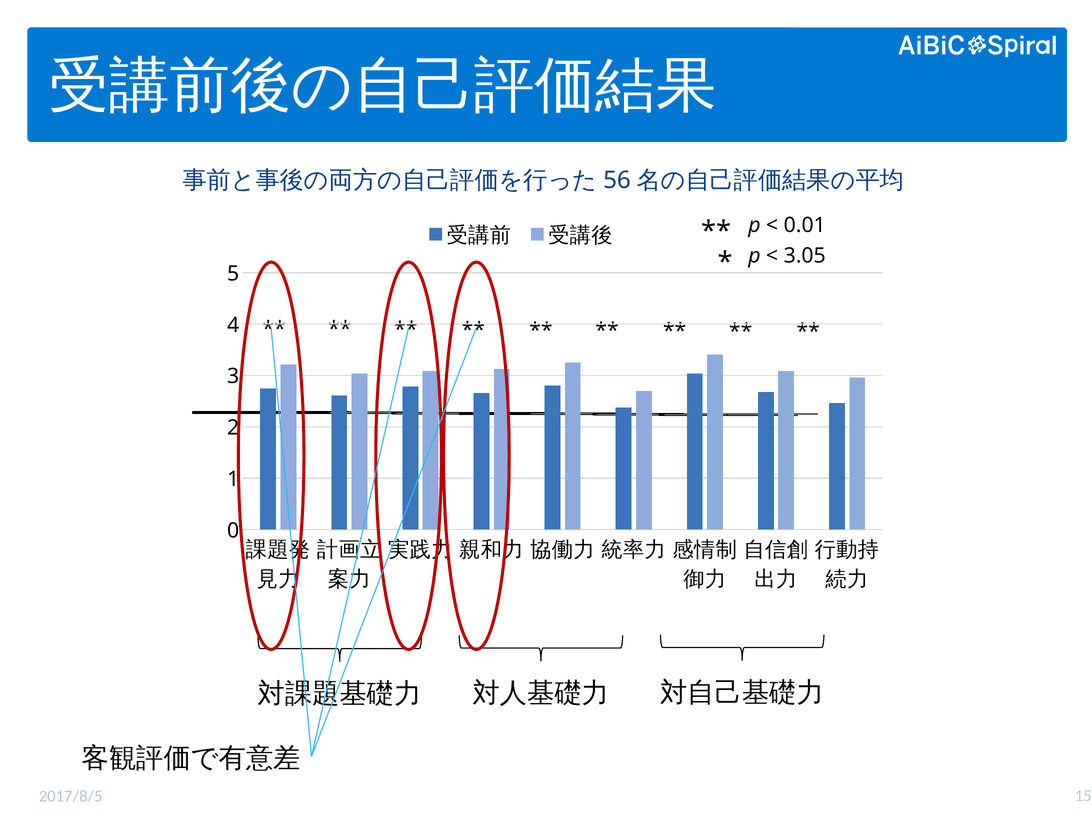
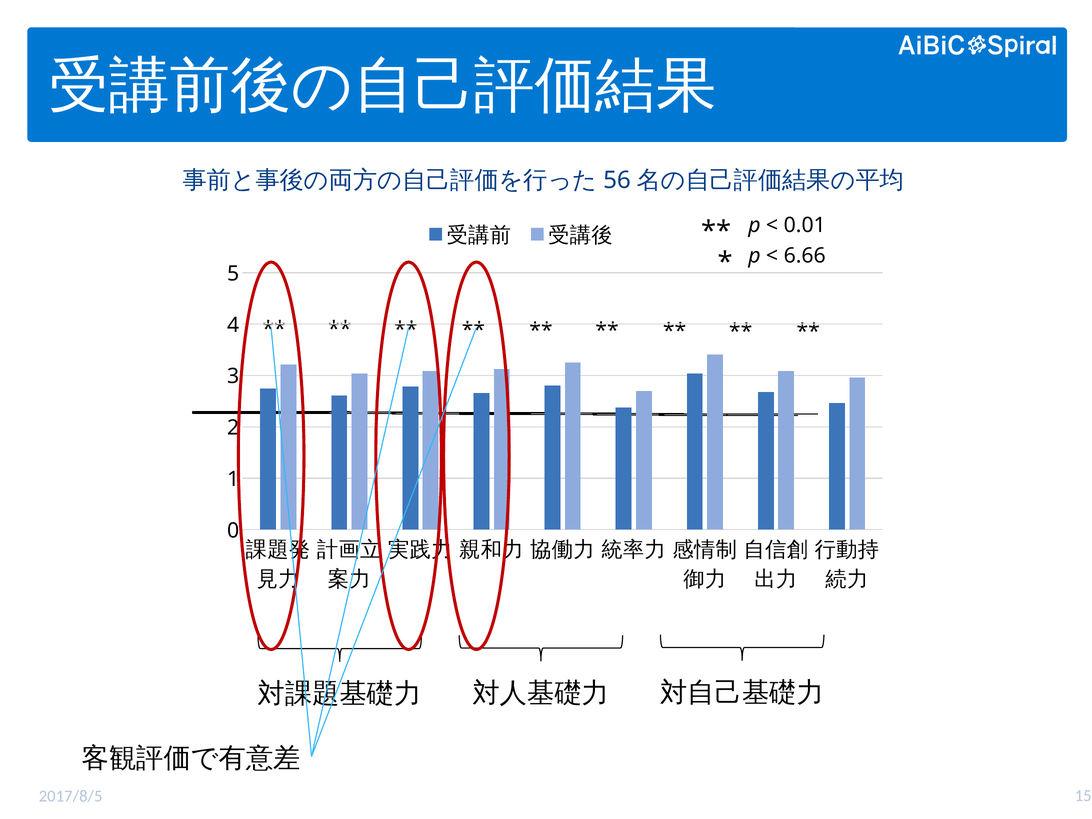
3.05: 3.05 -> 6.66
